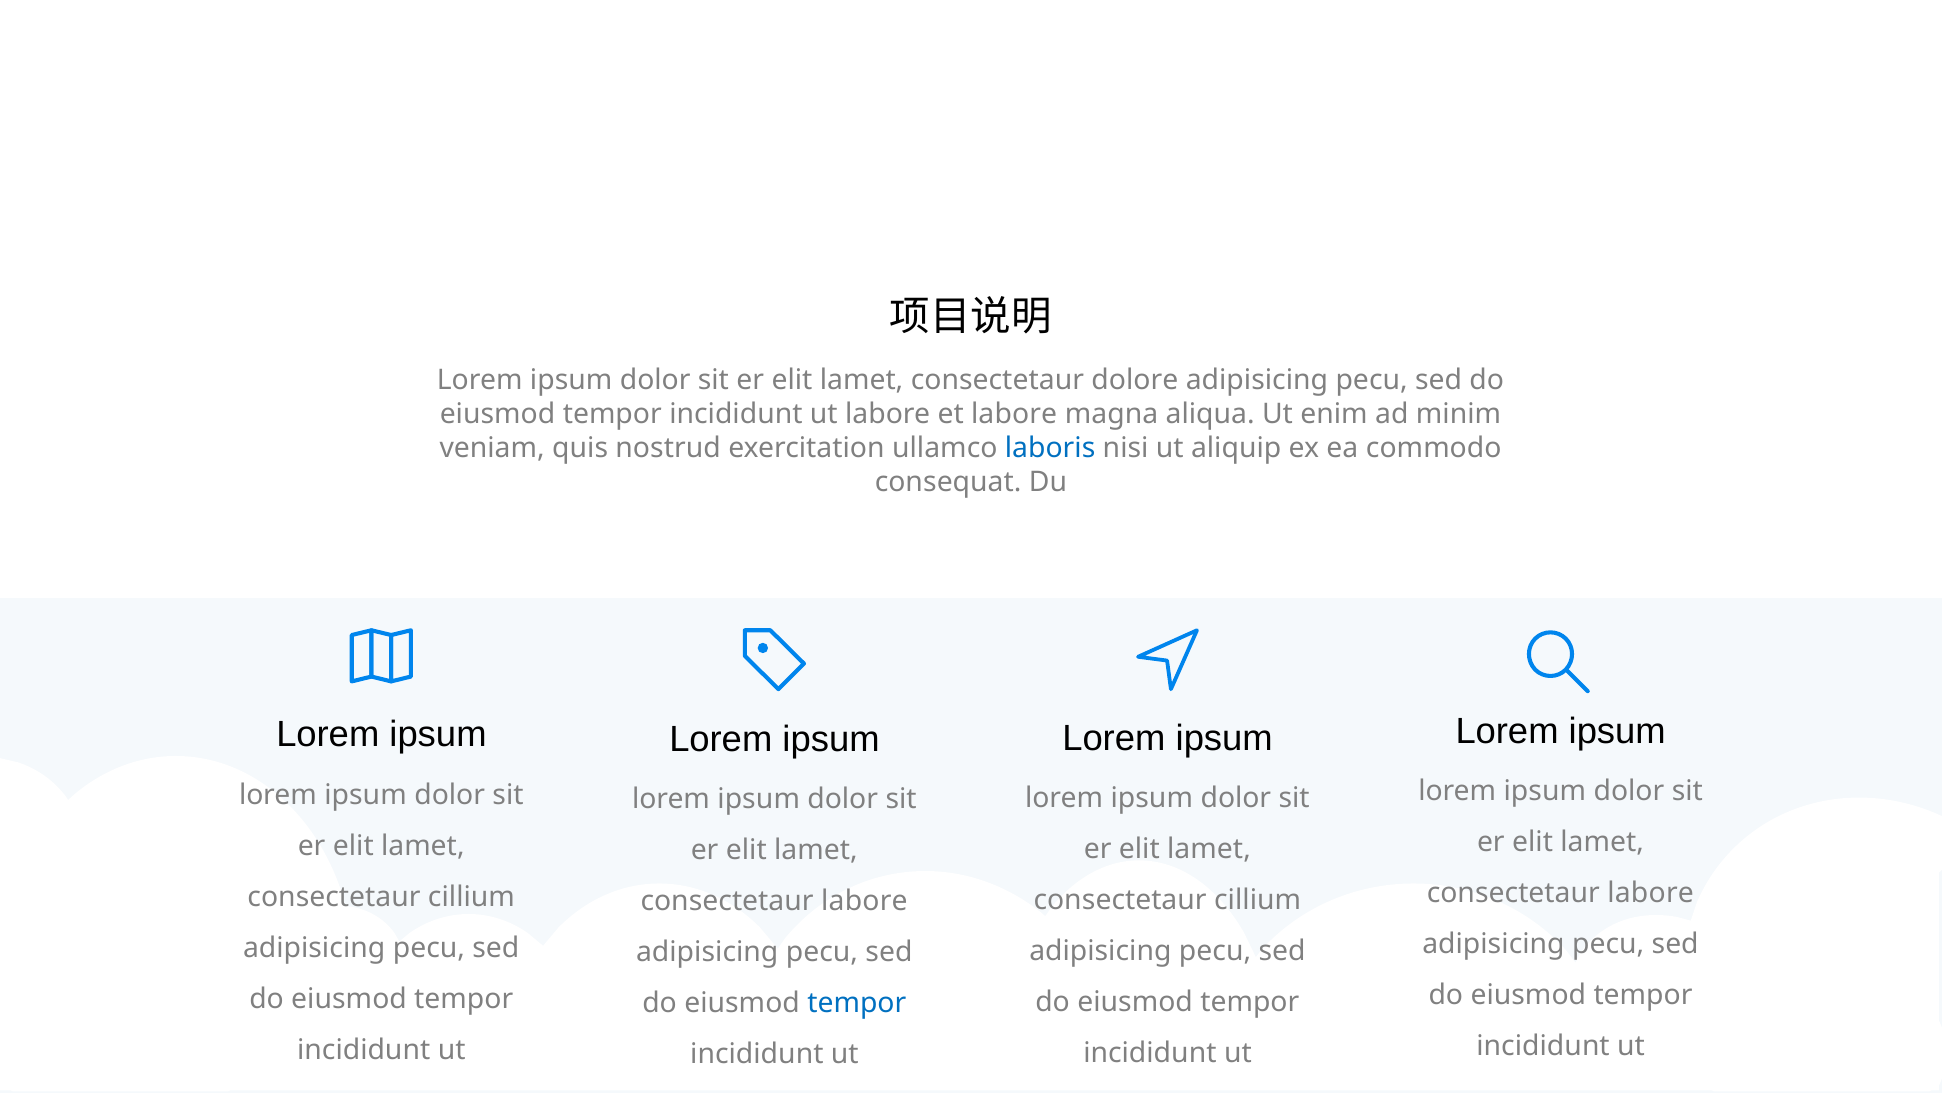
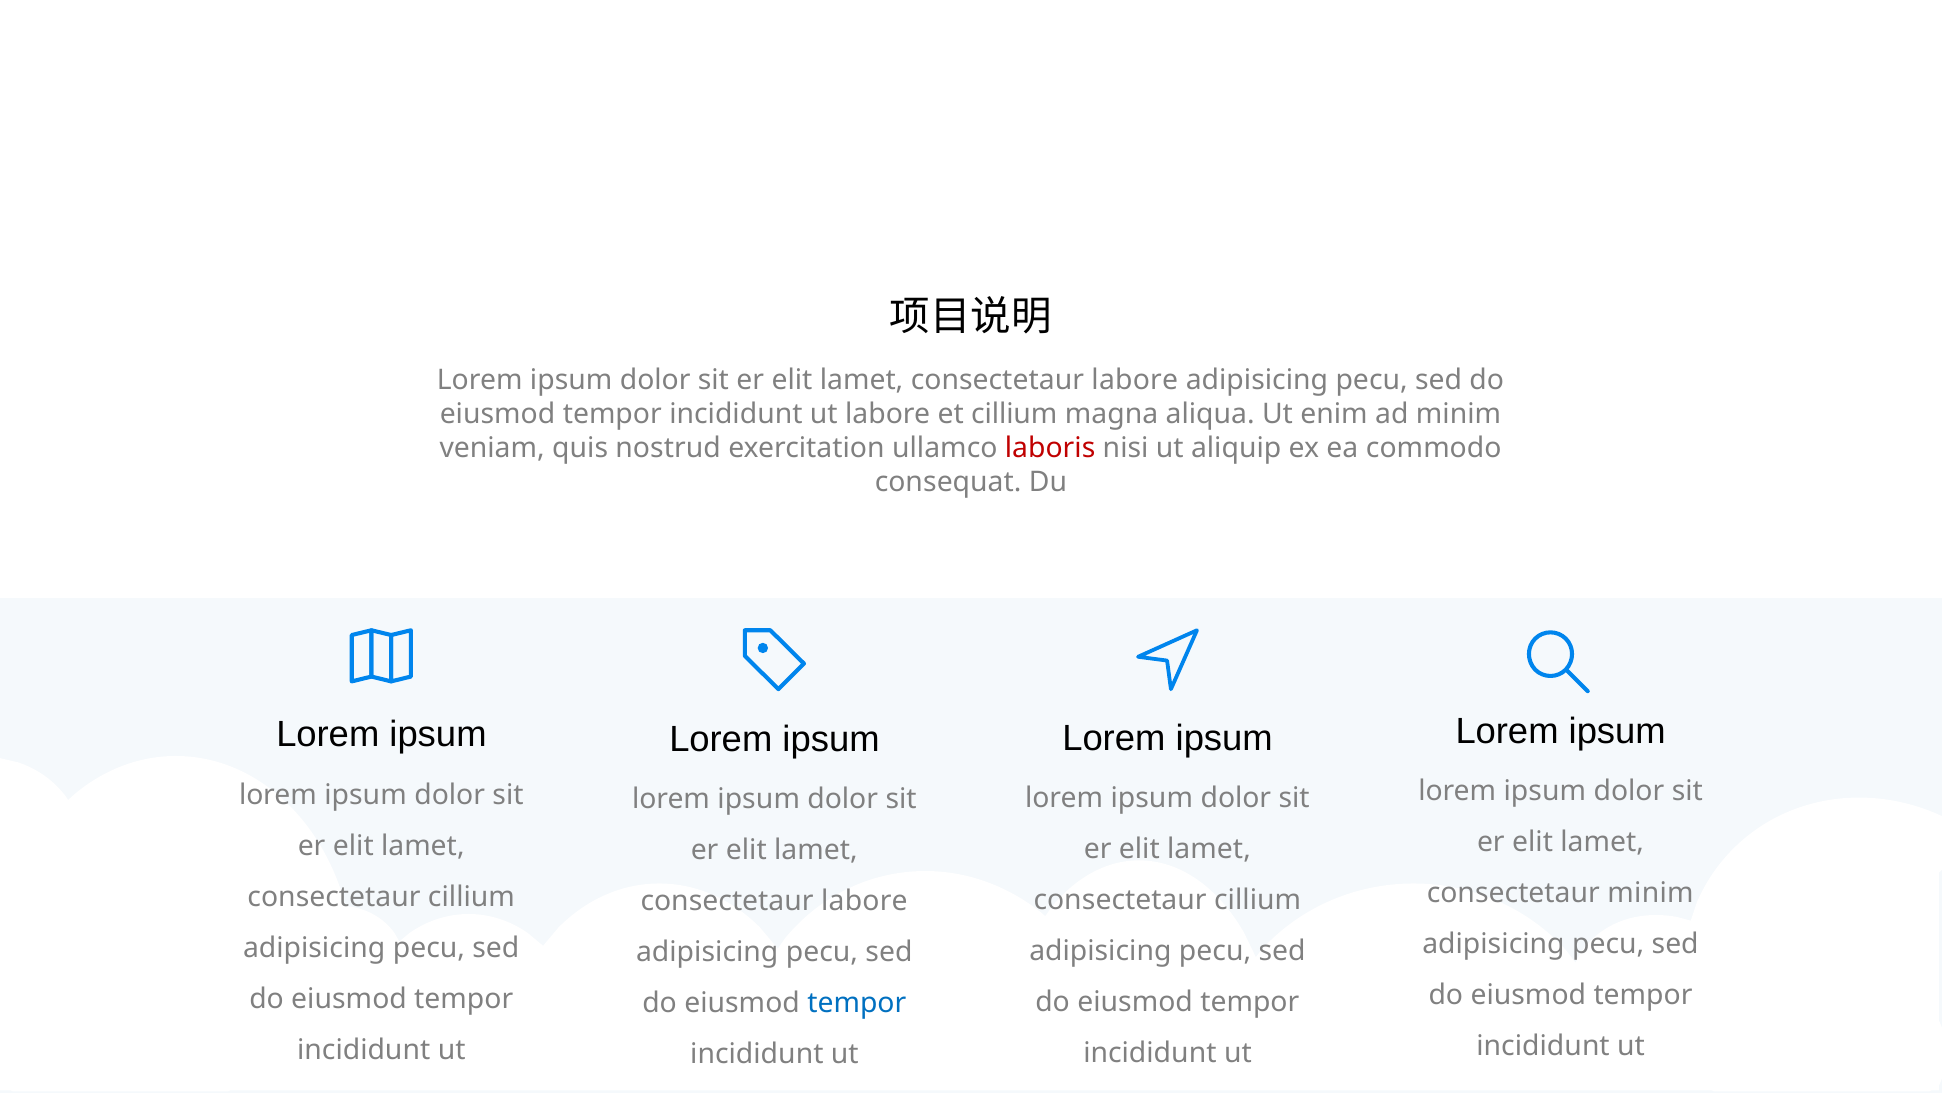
dolore at (1135, 380): dolore -> labore
et labore: labore -> cillium
laboris colour: blue -> red
labore at (1651, 892): labore -> minim
